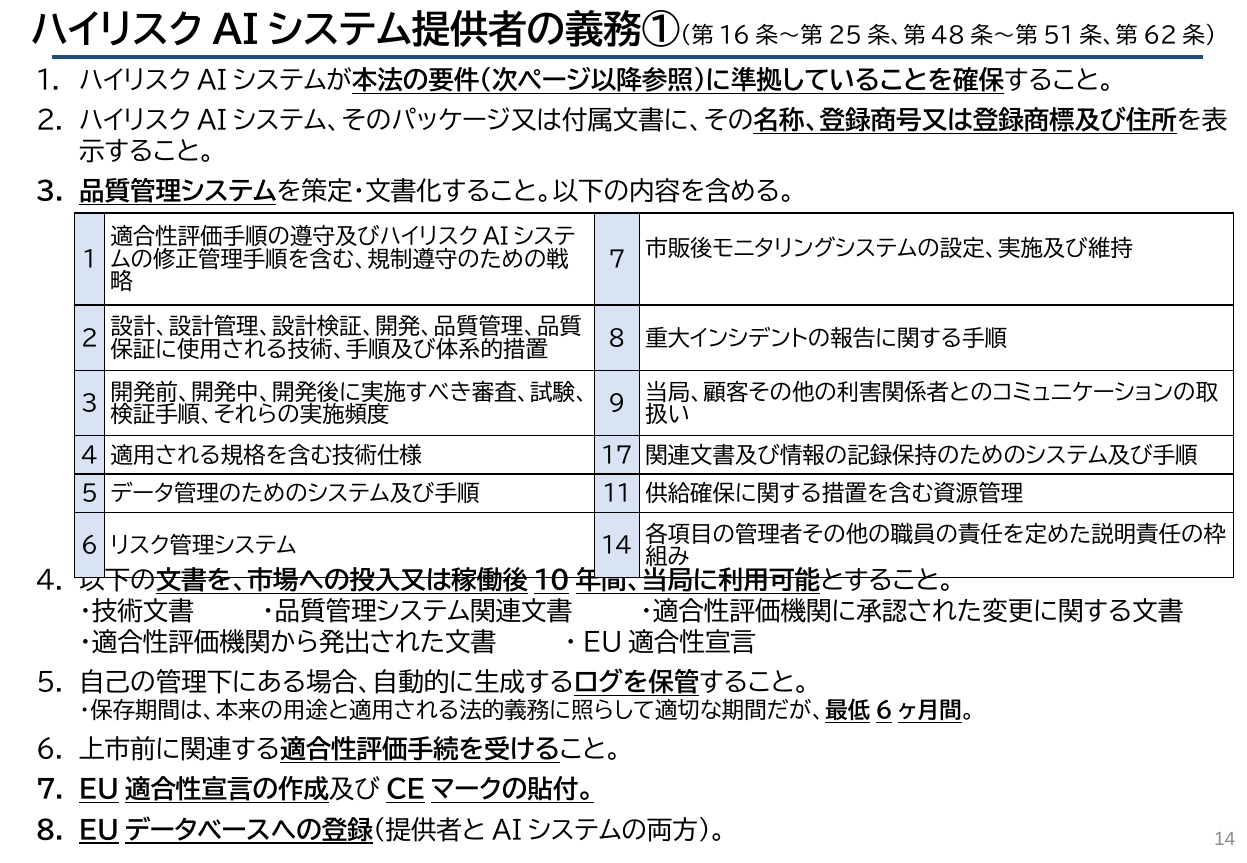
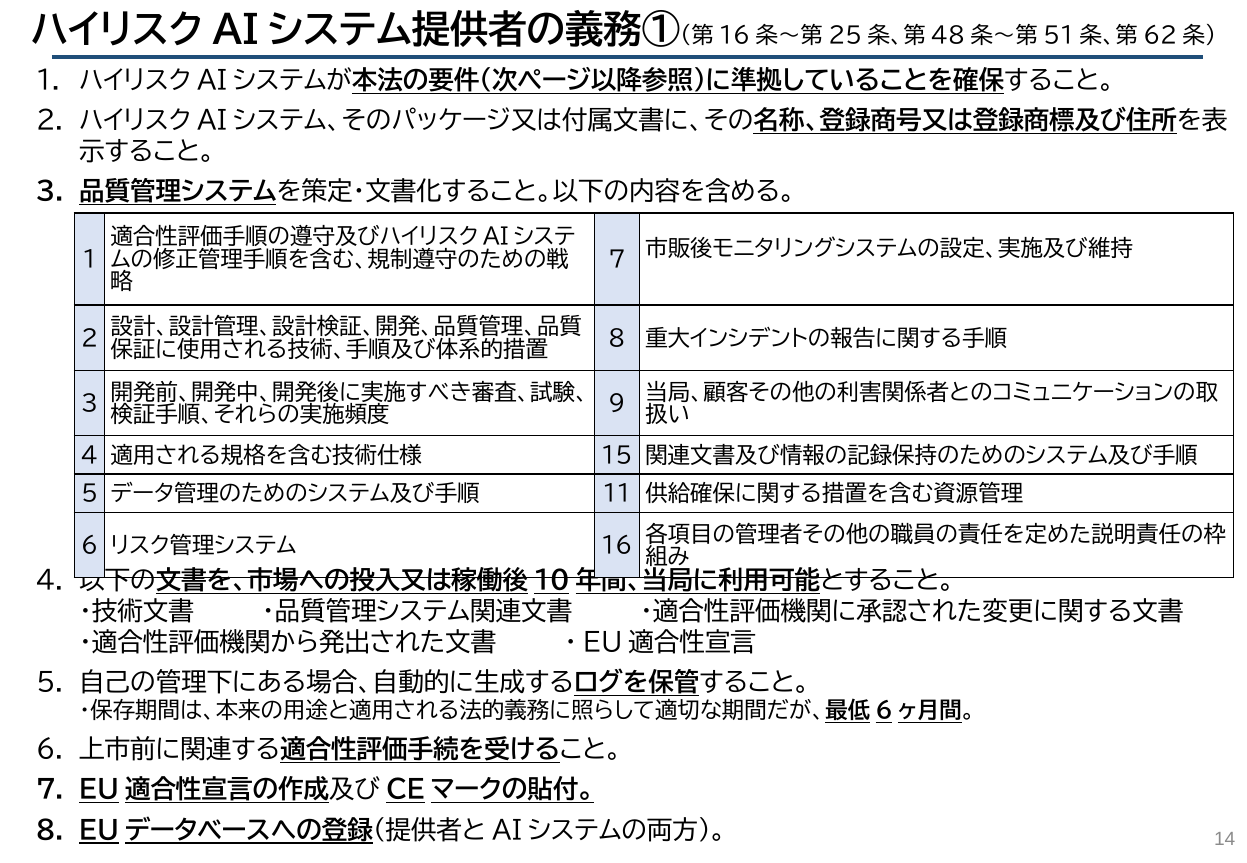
17: 17 -> 15
14 at (617, 546): 14 -> 16
